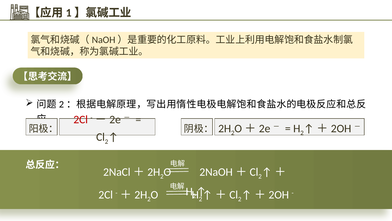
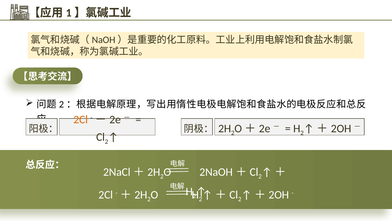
2Cl at (81, 119) colour: red -> orange
